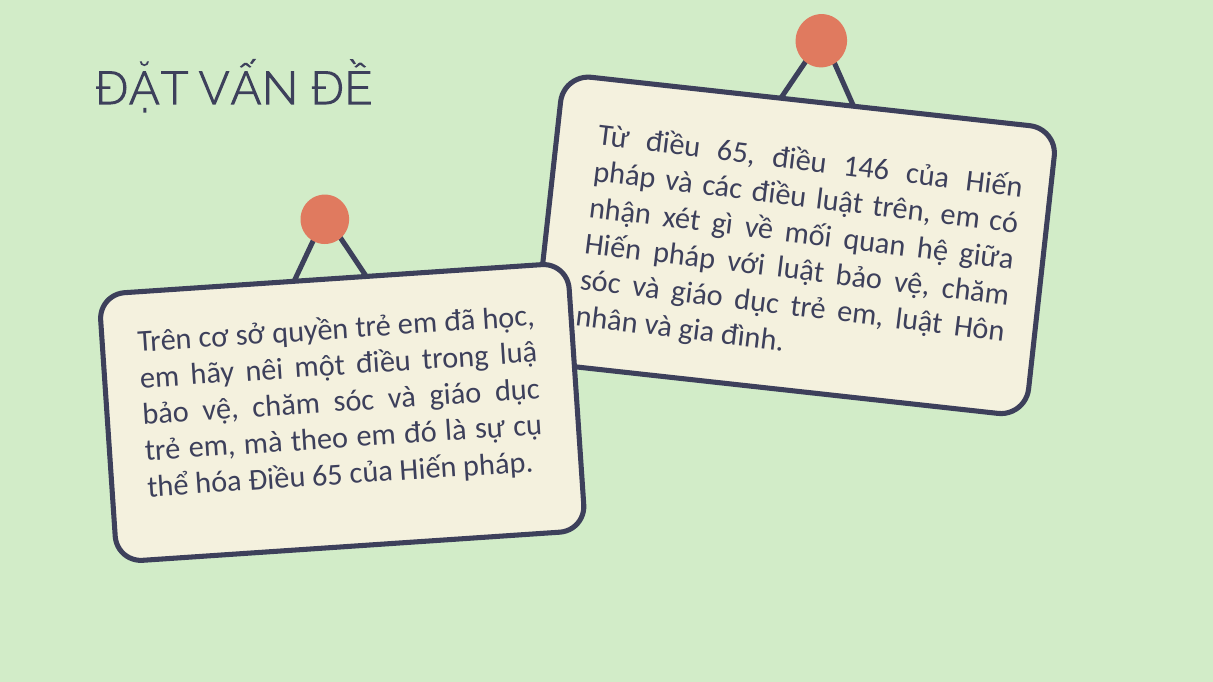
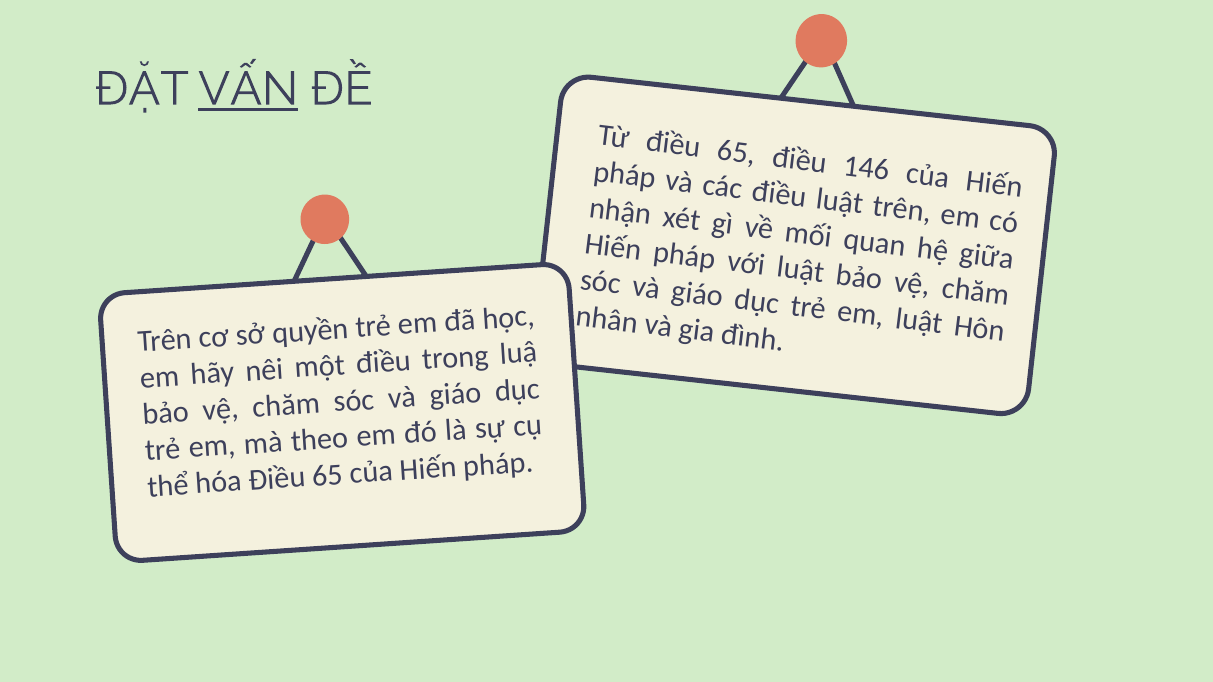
VẤN underline: none -> present
